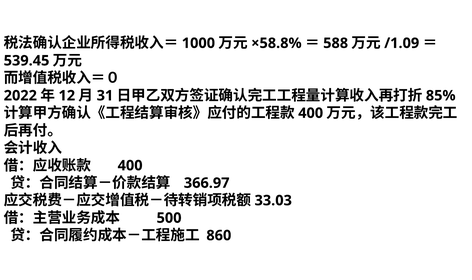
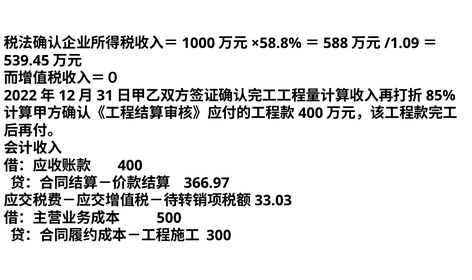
860: 860 -> 300
